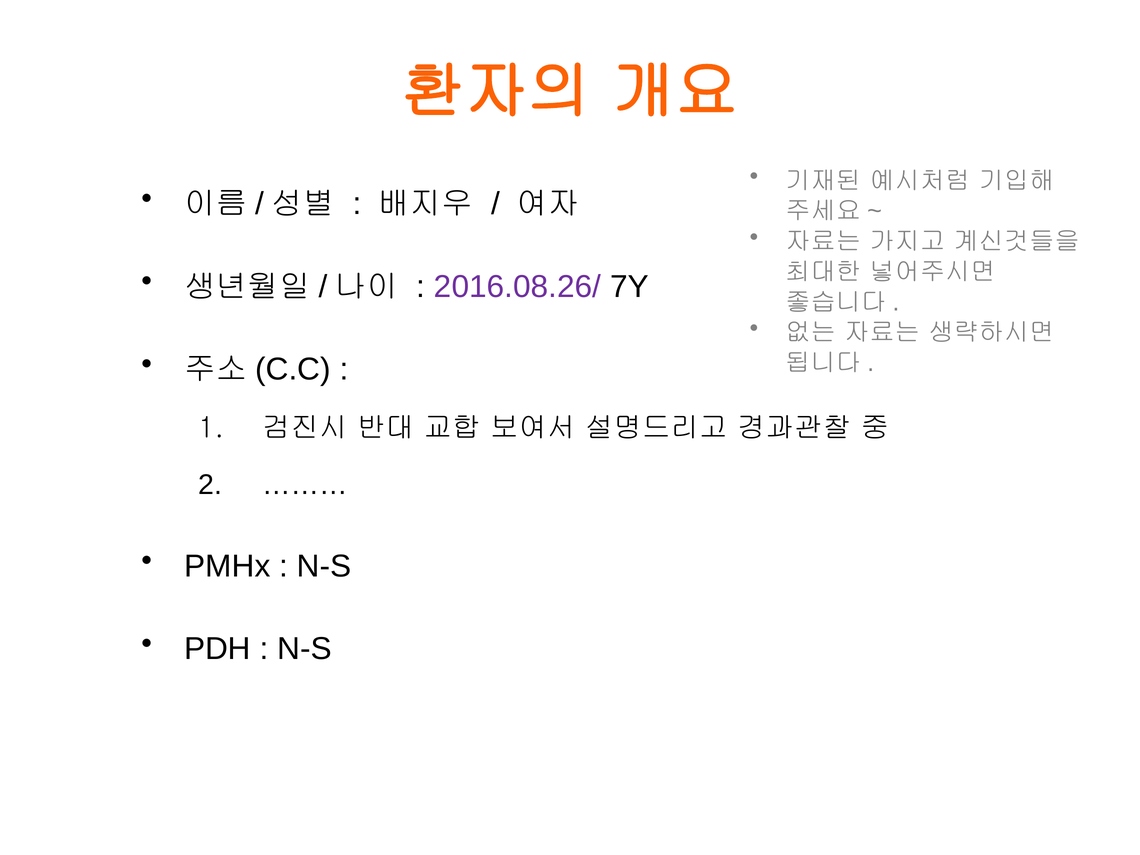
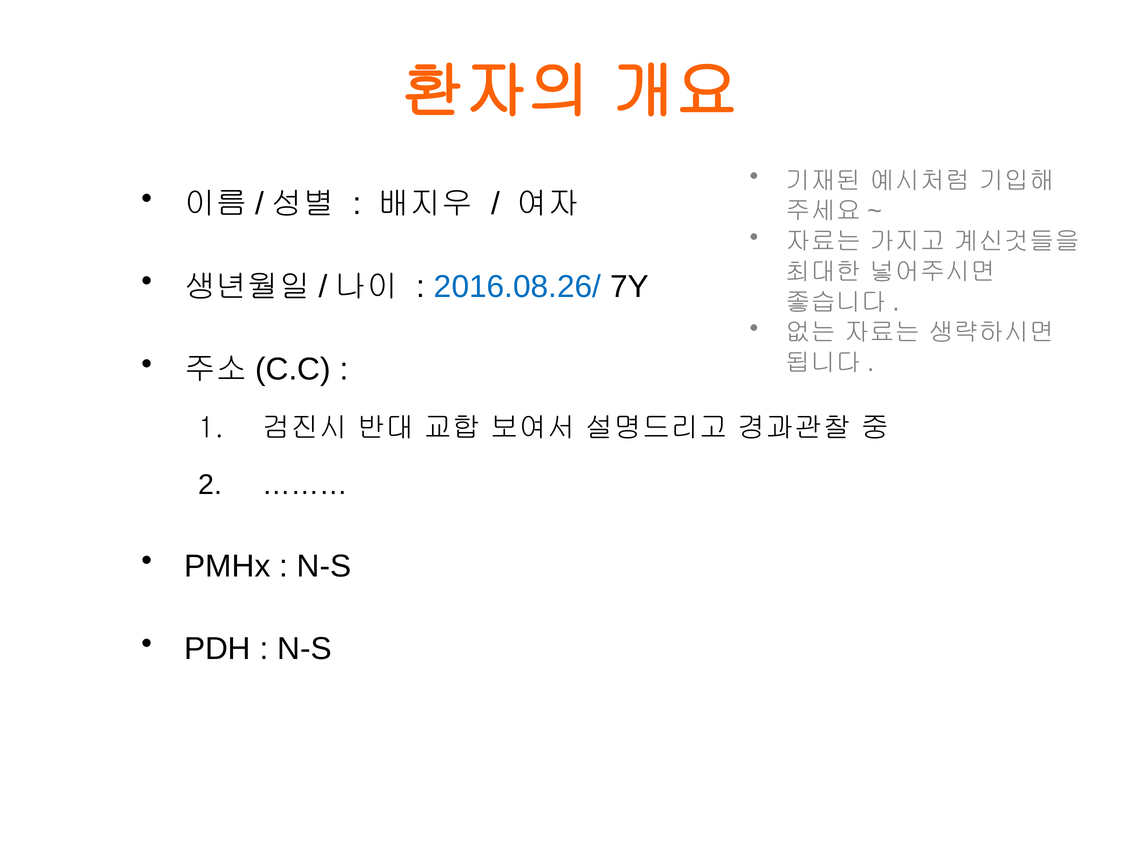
2016.08.26/ colour: purple -> blue
